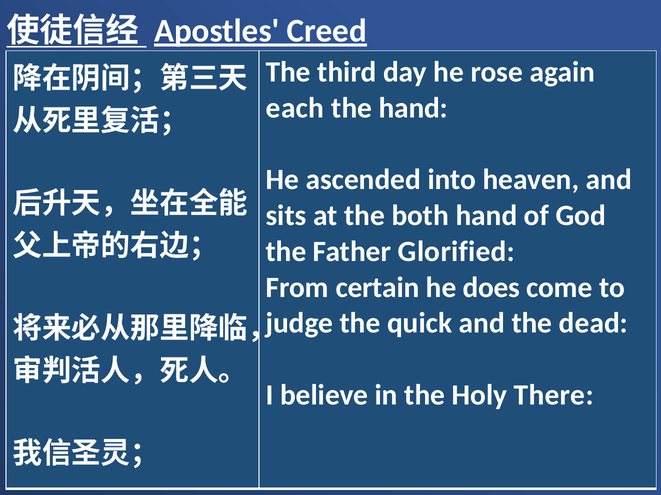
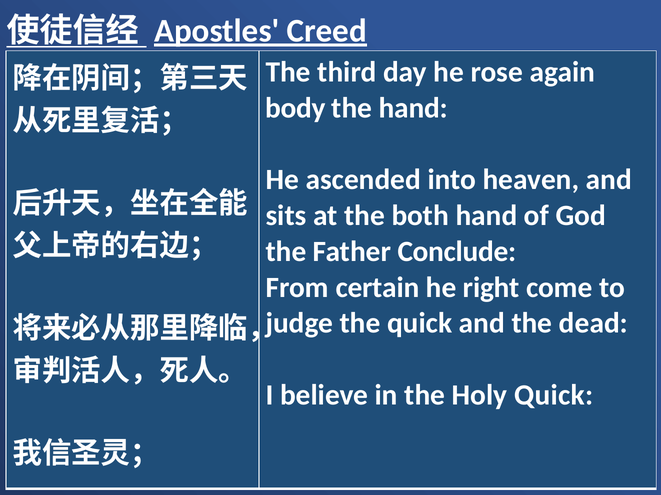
each: each -> body
Glorified: Glorified -> Conclude
does: does -> right
Holy There: There -> Quick
